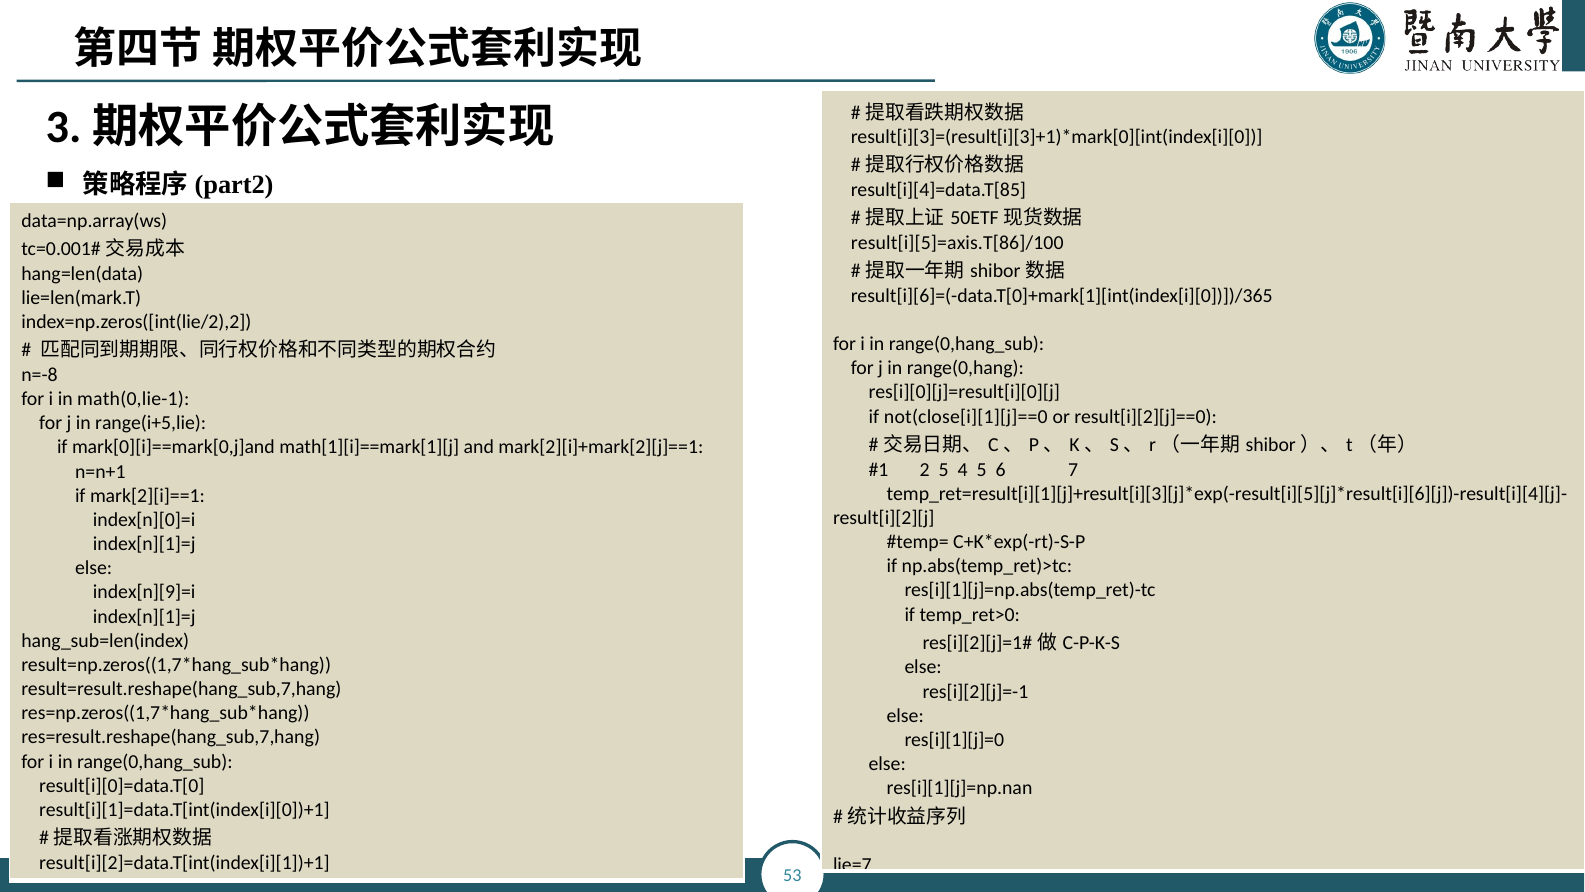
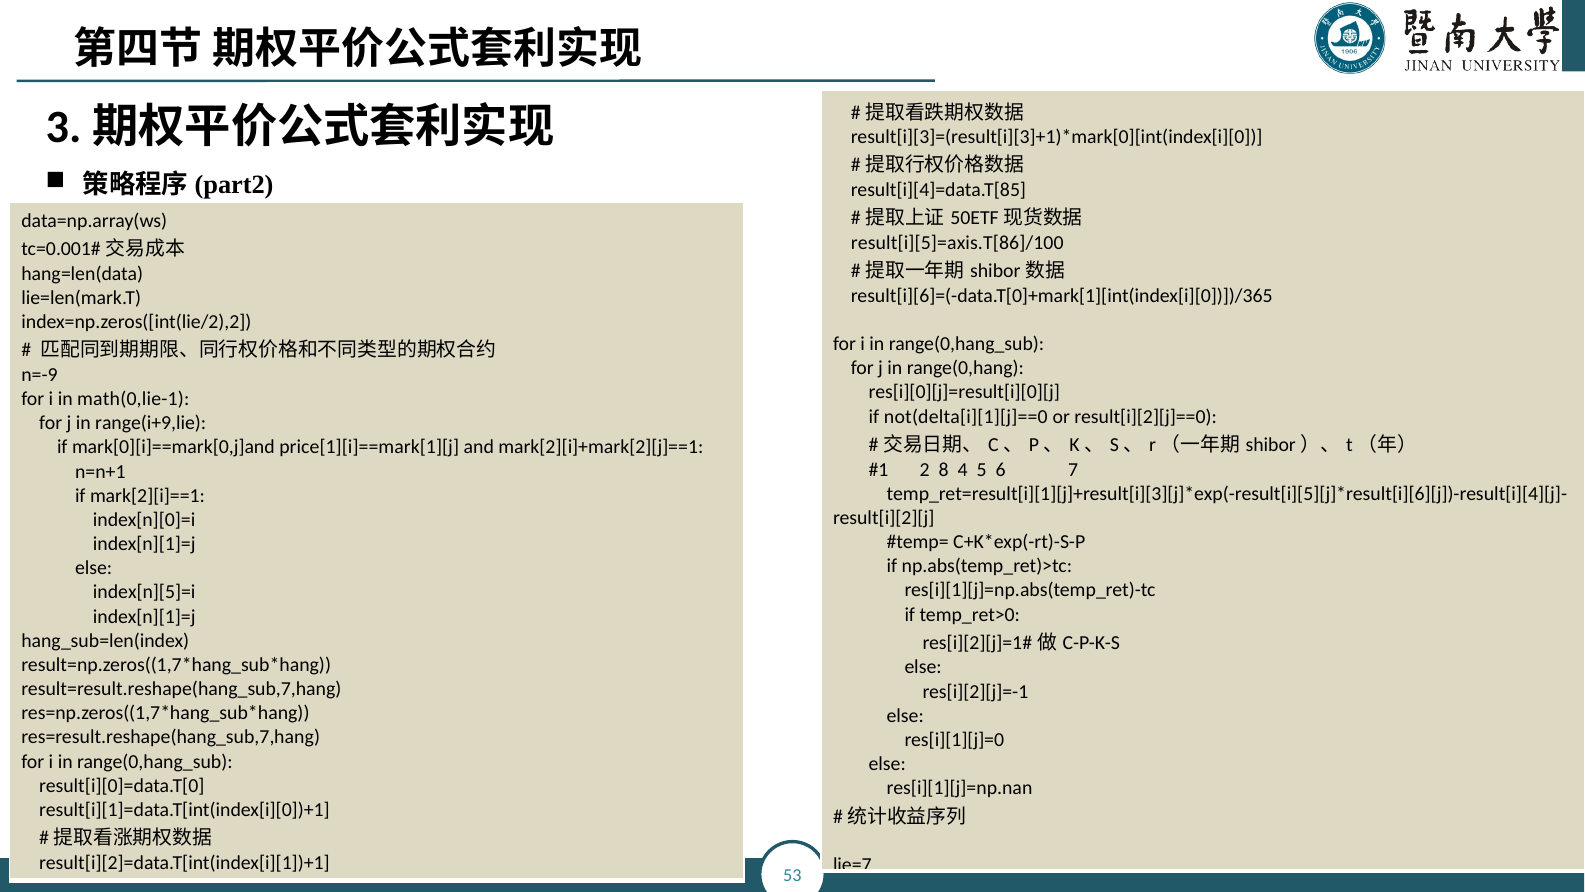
n=-8: n=-8 -> n=-9
not(close[i][1][j]==0: not(close[i][1][j]==0 -> not(delta[i][1][j]==0
range(i+5,lie: range(i+5,lie -> range(i+9,lie
math[1][i]==mark[1][j: math[1][i]==mark[1][j -> price[1][i]==mark[1][j
2 5: 5 -> 8
index[n][9]=i: index[n][9]=i -> index[n][5]=i
